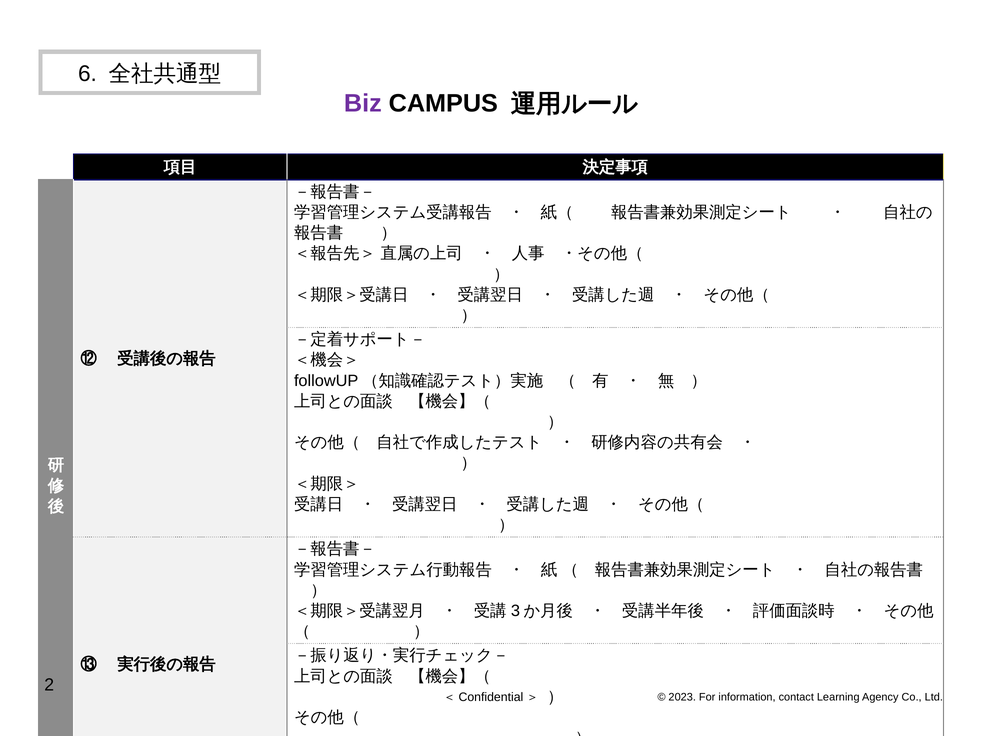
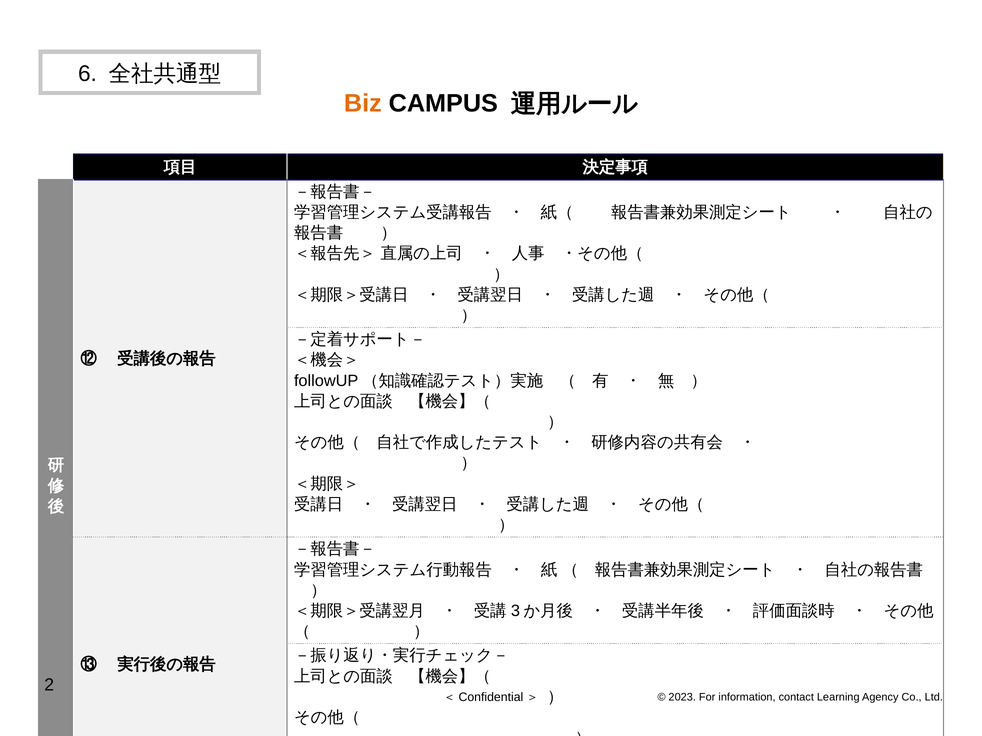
Biz colour: purple -> orange
